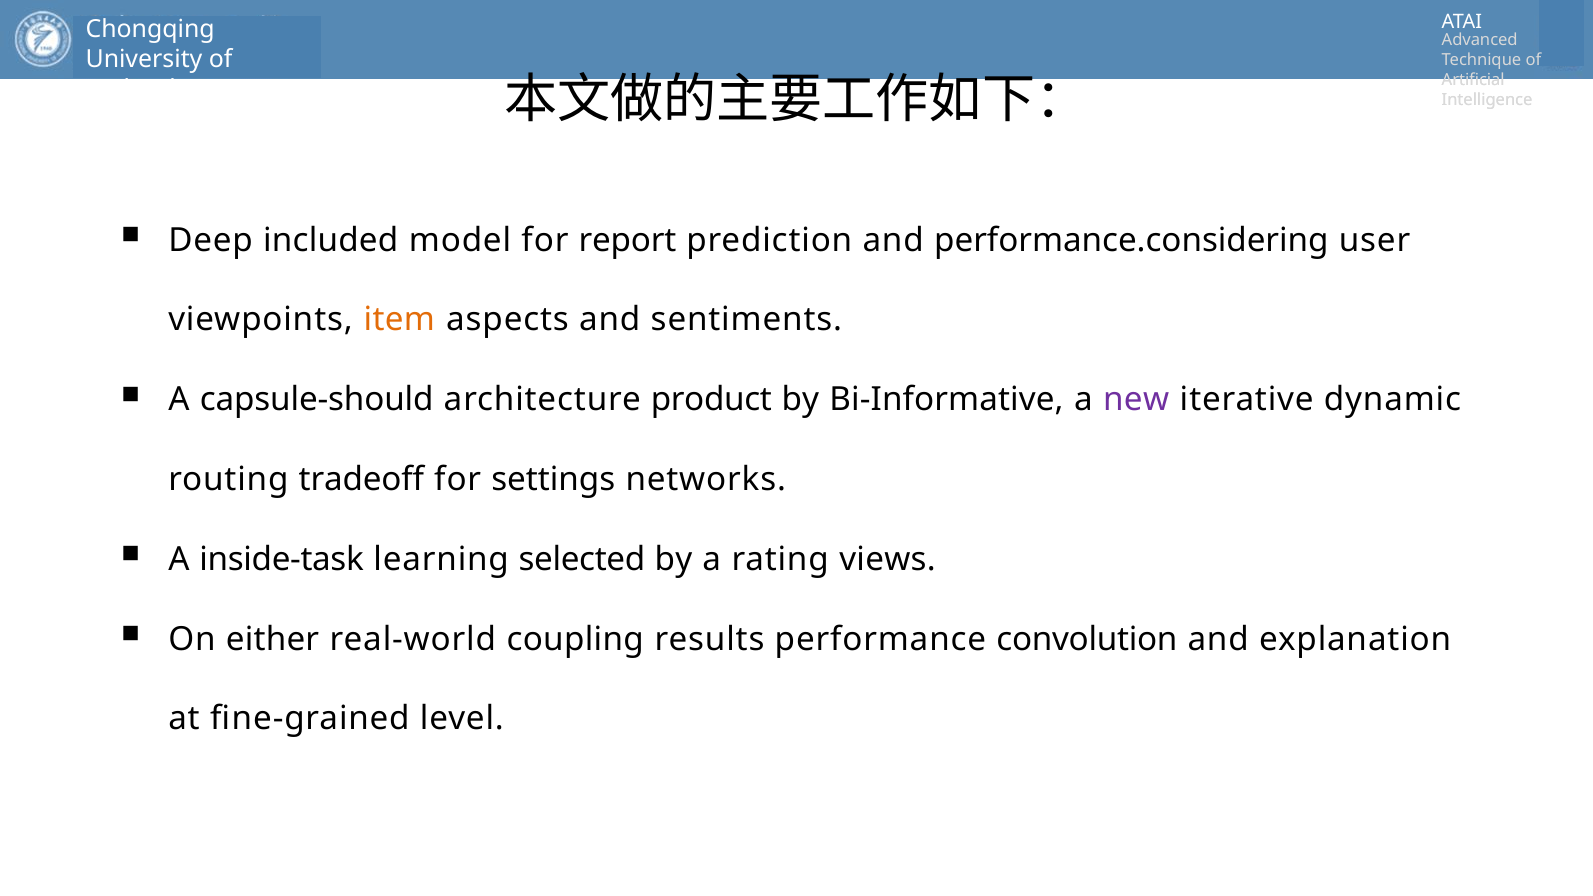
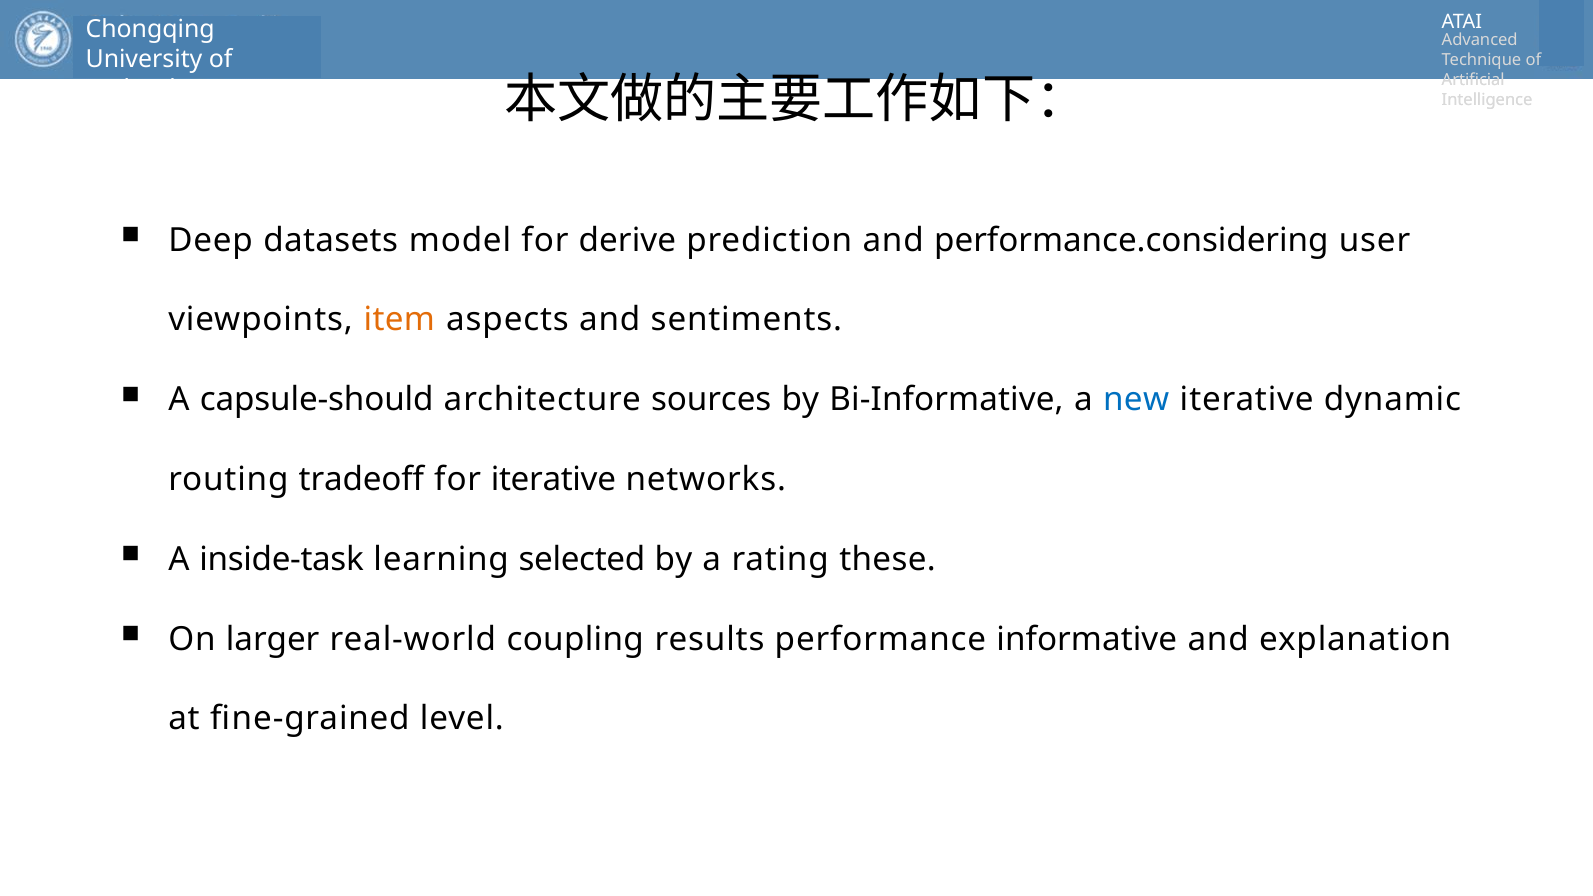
included: included -> datasets
report: report -> derive
product: product -> sources
new colour: purple -> blue
for settings: settings -> iterative
views: views -> these
either: either -> larger
convolution: convolution -> informative
